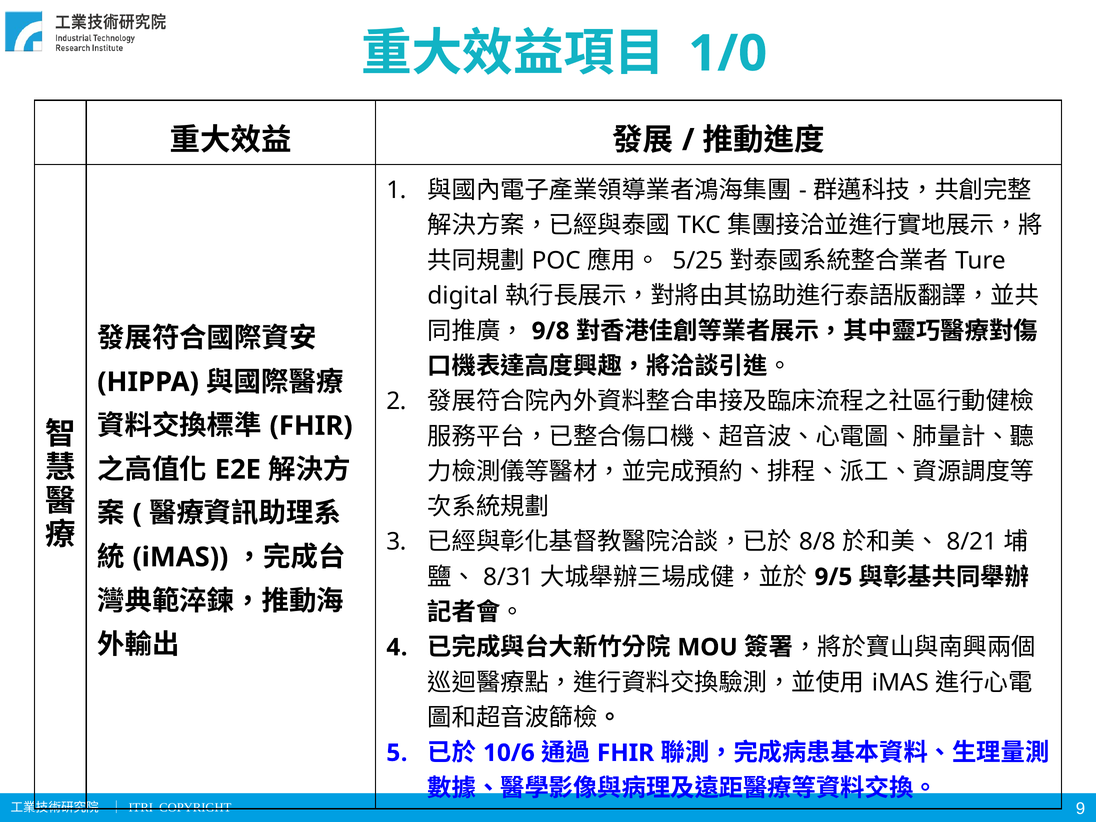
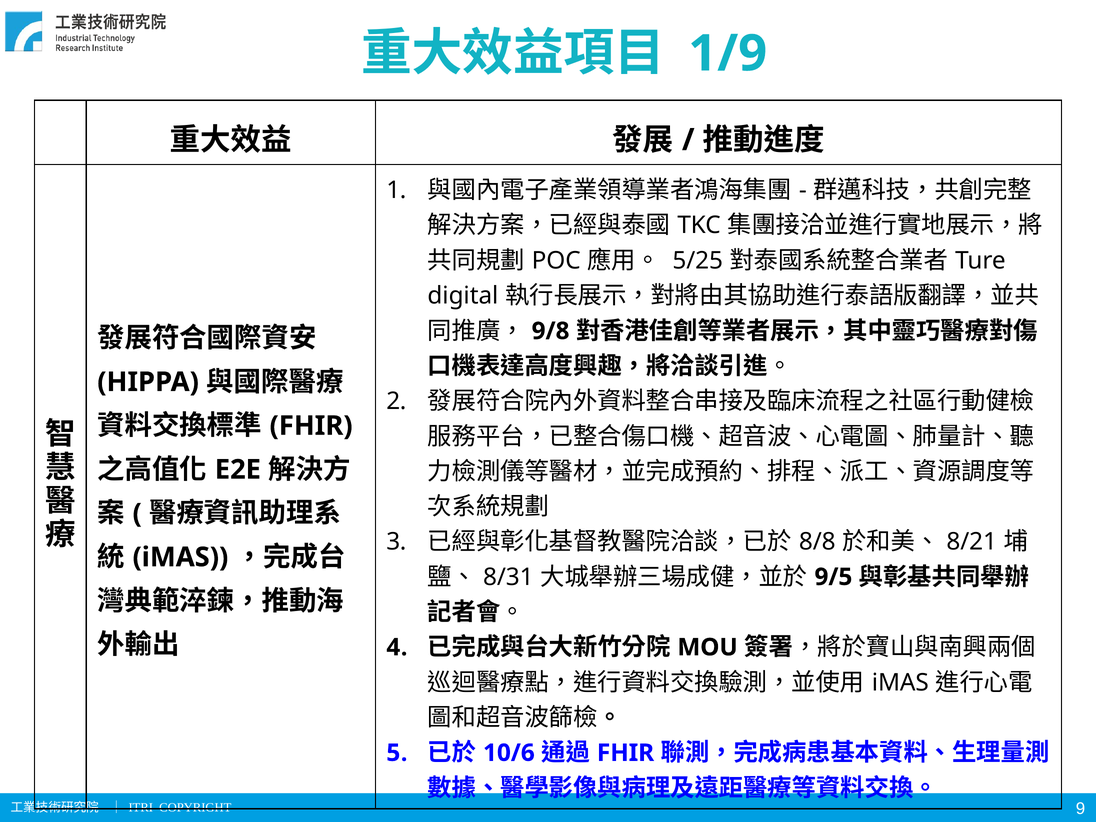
1/0: 1/0 -> 1/9
